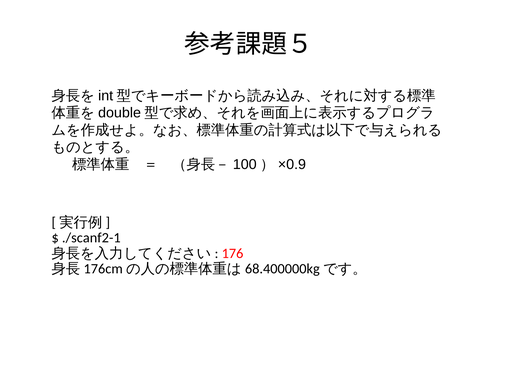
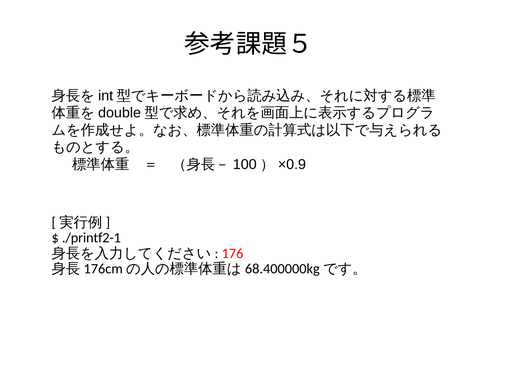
./scanf2-1: ./scanf2-1 -> ./printf2-1
